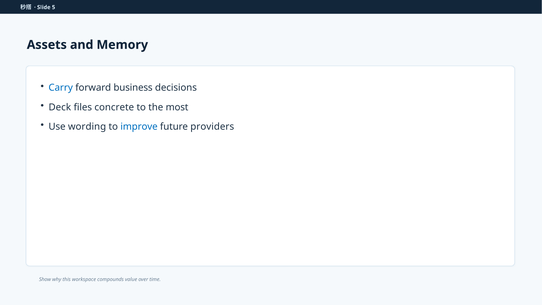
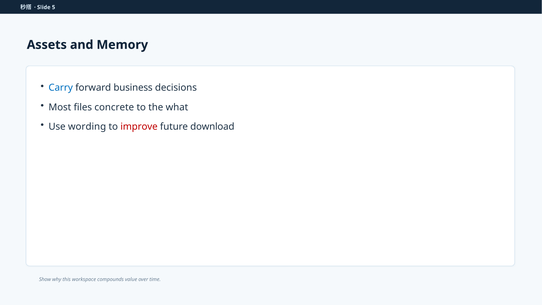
Deck: Deck -> Most
most: most -> what
improve colour: blue -> red
providers: providers -> download
